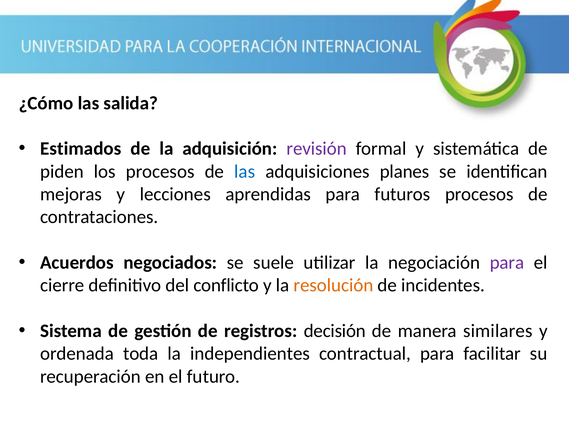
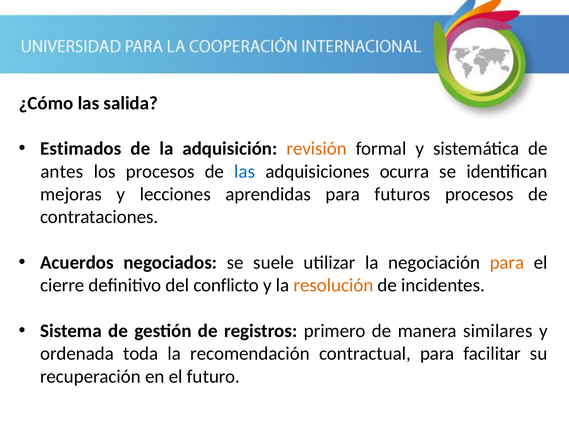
revisión colour: purple -> orange
piden: piden -> antes
planes: planes -> ocurra
para at (507, 262) colour: purple -> orange
decisión: decisión -> primero
independientes: independientes -> recomendación
